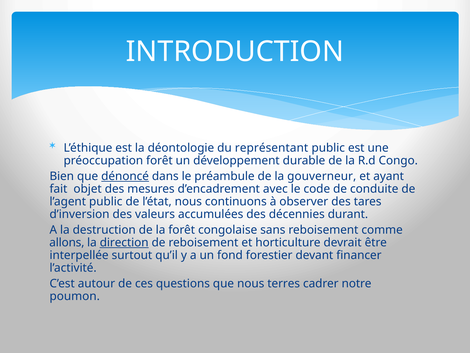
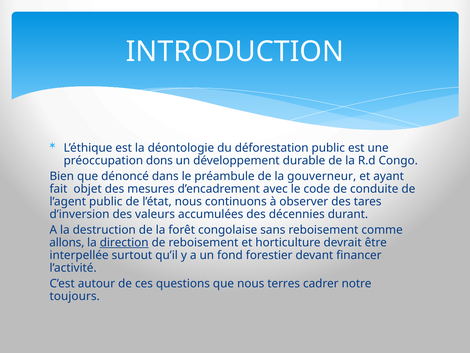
représentant: représentant -> déforestation
préoccupation forêt: forêt -> dons
dénoncé underline: present -> none
poumon: poumon -> toujours
